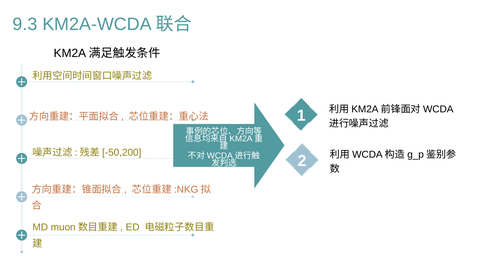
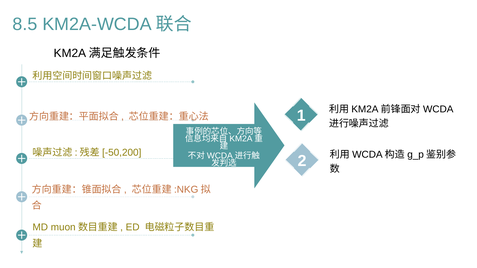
9.3: 9.3 -> 8.5
